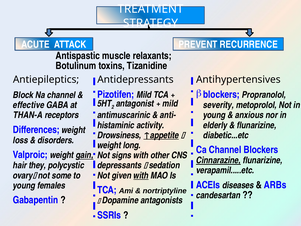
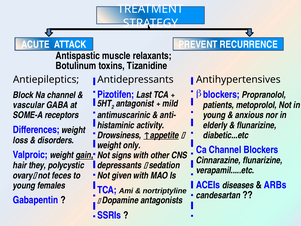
Pizotifen Mild: Mild -> Last
effective: effective -> vascular
severity: severity -> patients
THAN-A: THAN-A -> SOME-A
long: long -> only
Cinnarazine underline: present -> none
some: some -> feces
with at (141, 175) underline: present -> none
